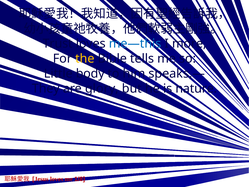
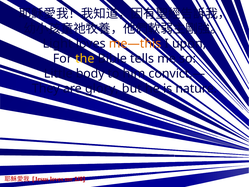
Trust: Trust -> Light
me—this colour: blue -> orange
more: more -> upon
speaks,—: speaks,— -> convict,—
